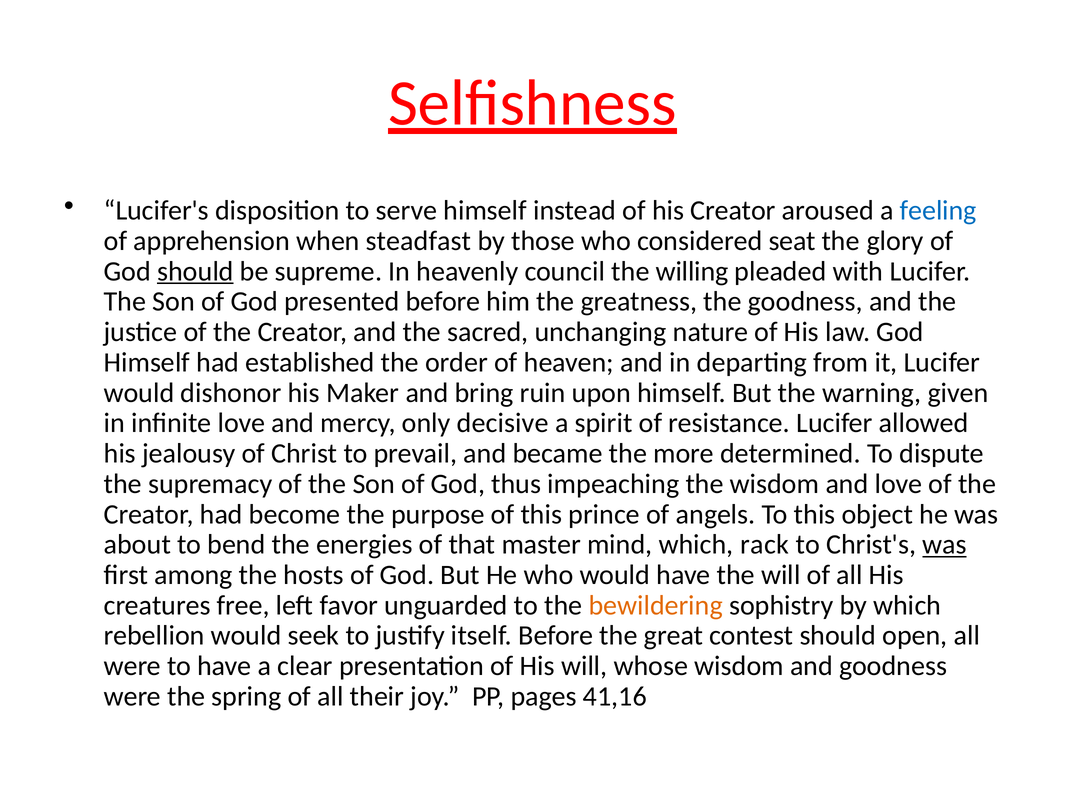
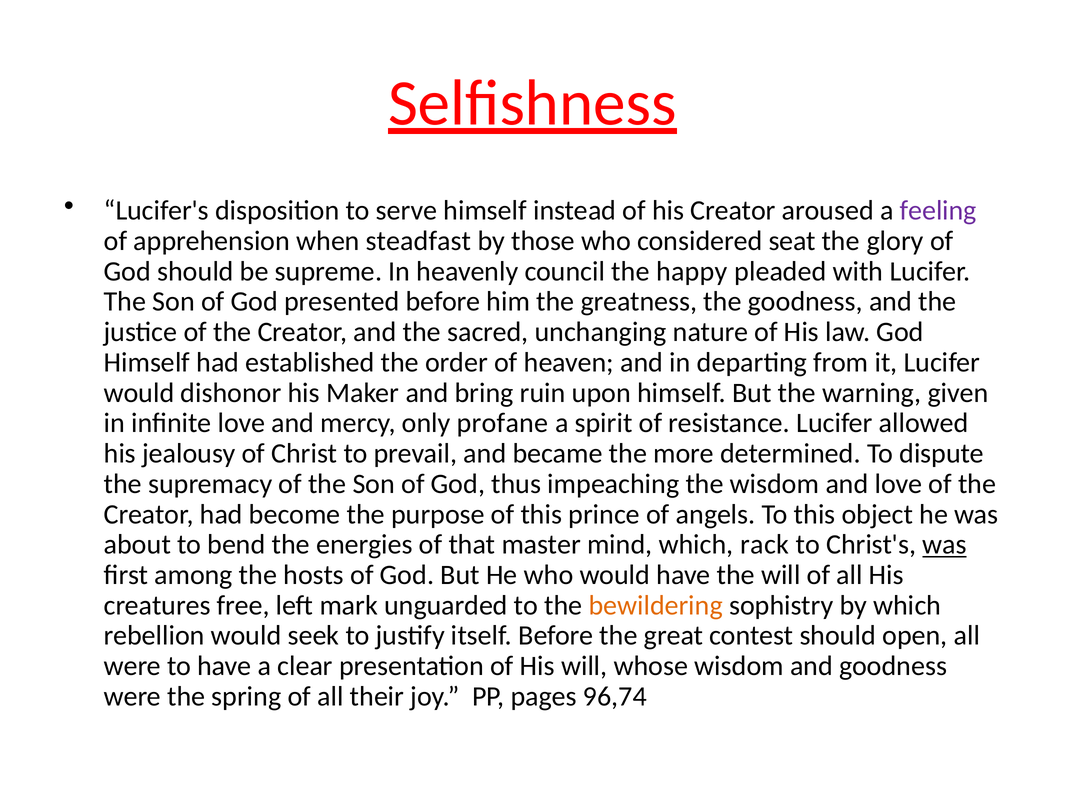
feeling colour: blue -> purple
should at (195, 271) underline: present -> none
willing: willing -> happy
decisive: decisive -> profane
favor: favor -> mark
41,16: 41,16 -> 96,74
